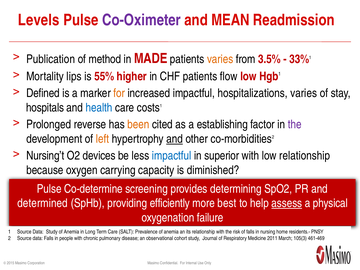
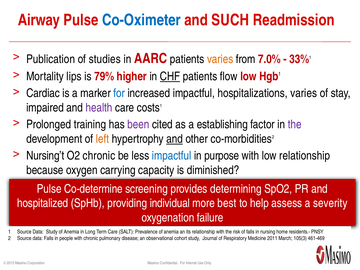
Levels: Levels -> Airway
Co-Oximeter colour: purple -> blue
MEAN: MEAN -> SUCH
method: method -> studies
MADE: MADE -> AARC
3.5%: 3.5% -> 7.0%
55%: 55% -> 79%
CHF underline: none -> present
Defined: Defined -> Cardiac
for at (119, 93) colour: orange -> blue
hospitals: hospitals -> impaired
health colour: blue -> purple
reverse: reverse -> training
been colour: orange -> purple
O2 devices: devices -> chronic
superior: superior -> purpose
determined: determined -> hospitalized
efficiently: efficiently -> individual
assess underline: present -> none
physical: physical -> severity
